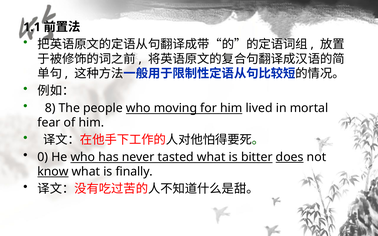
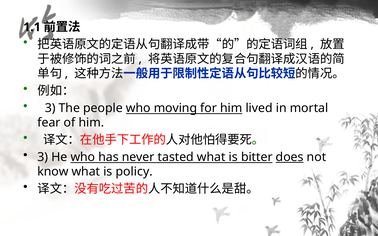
8 at (50, 108): 8 -> 3
0 at (43, 157): 0 -> 3
know underline: present -> none
finally: finally -> policy
